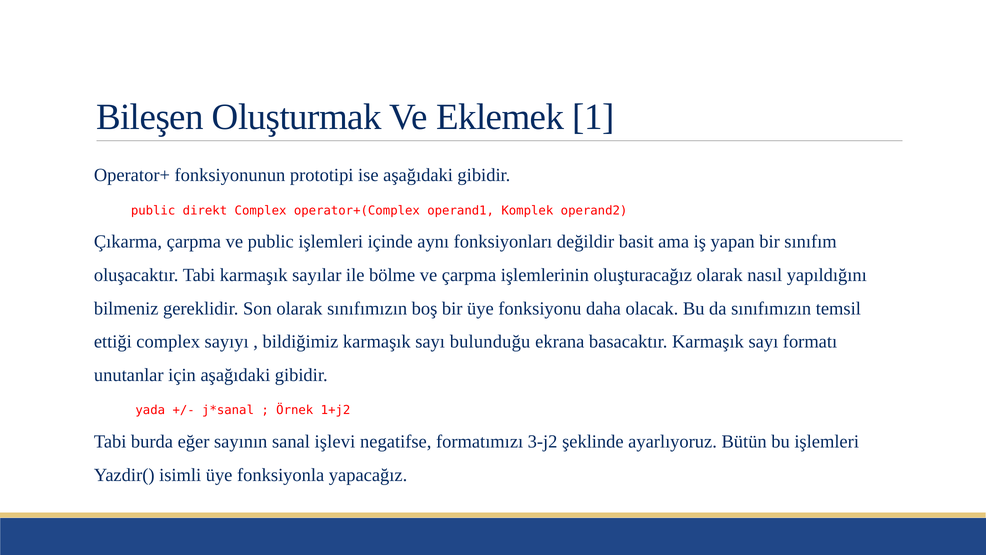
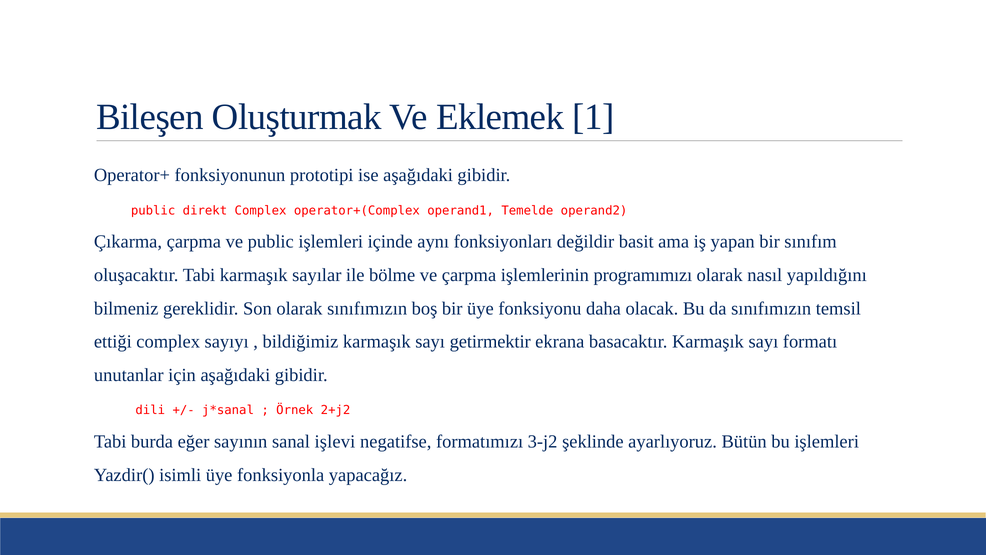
Komplek: Komplek -> Temelde
oluşturacağız: oluşturacağız -> programımızı
bulunduğu: bulunduğu -> getirmektir
yada: yada -> dili
1+j2: 1+j2 -> 2+j2
